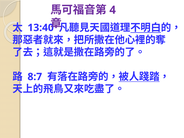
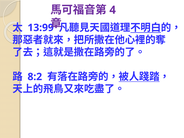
13:40: 13:40 -> 13:99
8:7: 8:7 -> 8:2
